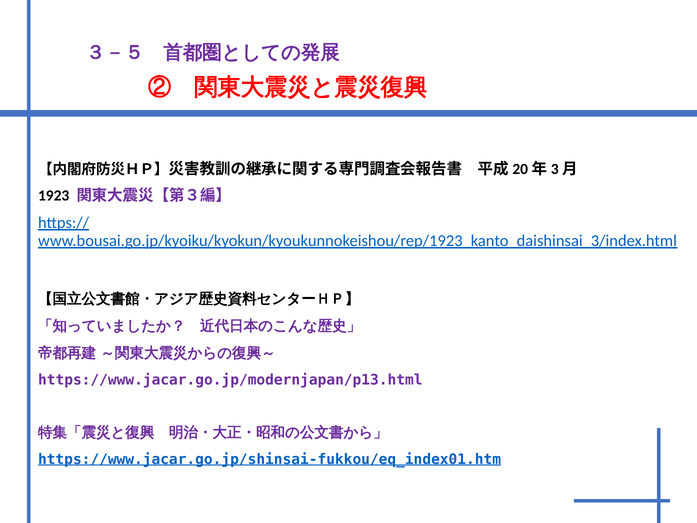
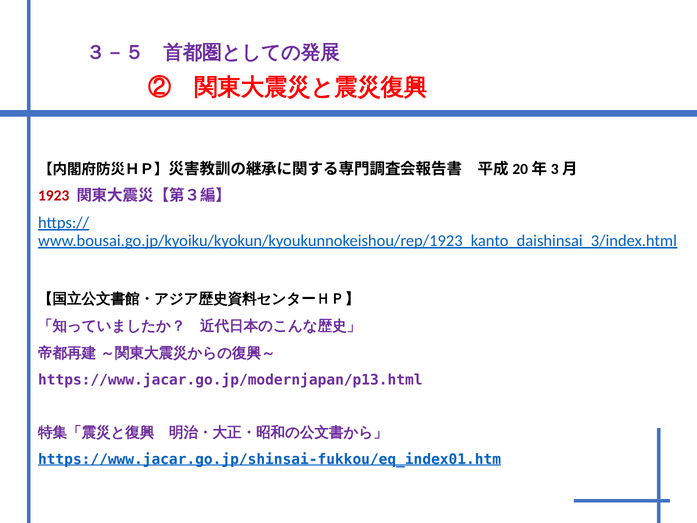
1923 colour: black -> red
